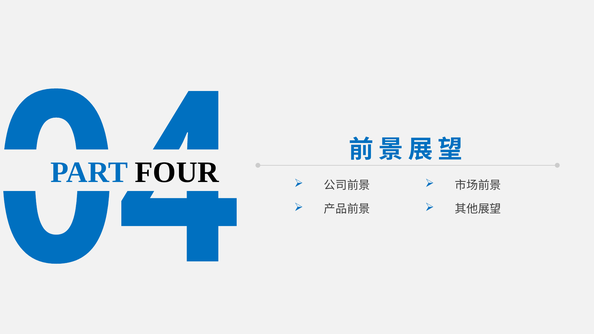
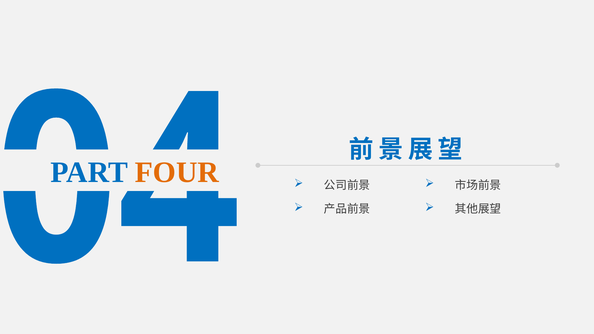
FOUR colour: black -> orange
